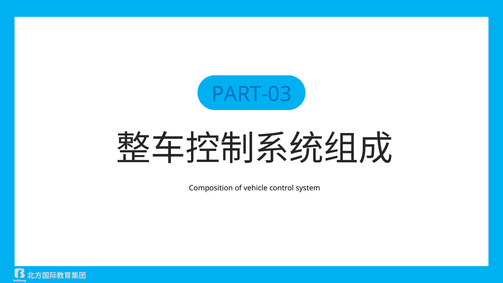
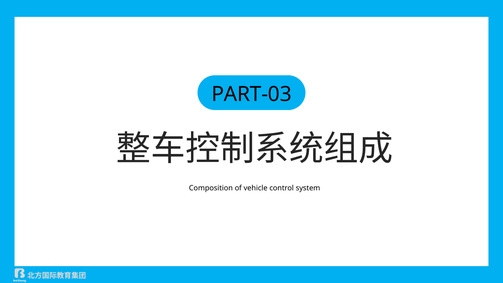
PART-03 colour: blue -> black
